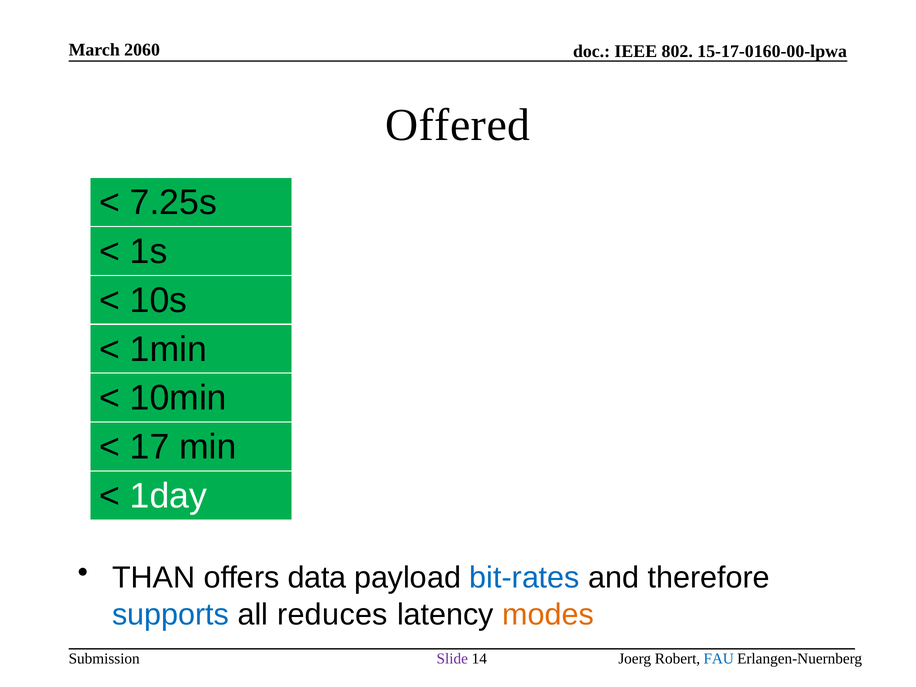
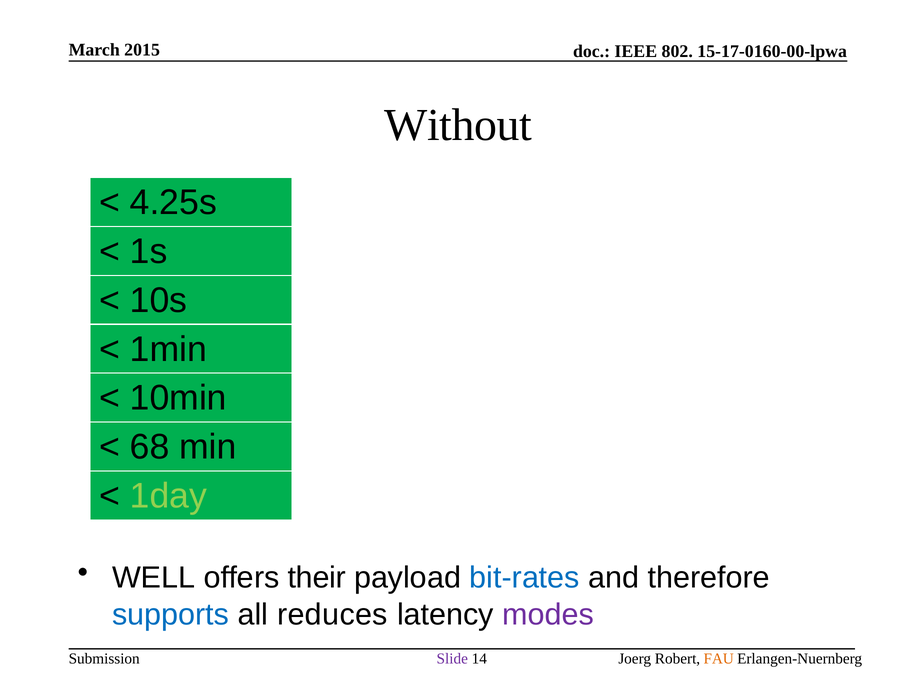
2060: 2060 -> 2015
Offered: Offered -> Without
7.25s: 7.25s -> 4.25s
17: 17 -> 68
1day colour: white -> light green
THAN: THAN -> WELL
data: data -> their
modes colour: orange -> purple
FAU colour: blue -> orange
